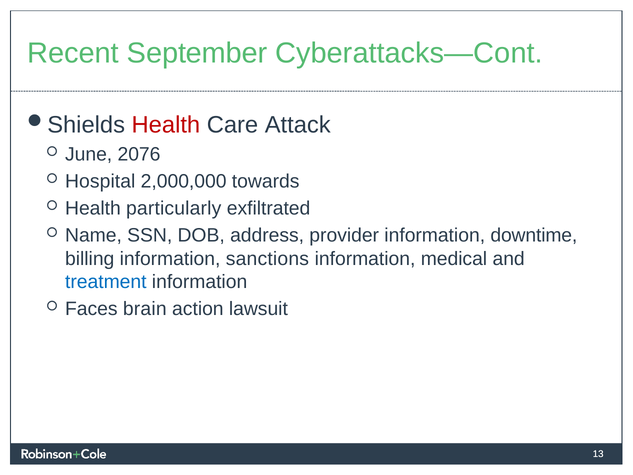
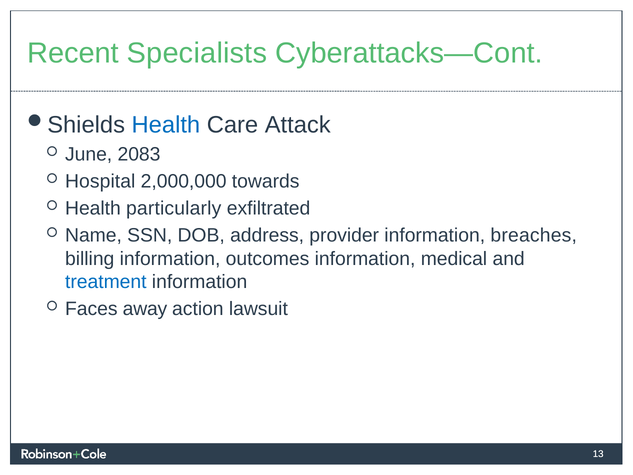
September: September -> Specialists
Health at (166, 125) colour: red -> blue
2076: 2076 -> 2083
downtime: downtime -> breaches
sanctions: sanctions -> outcomes
brain: brain -> away
